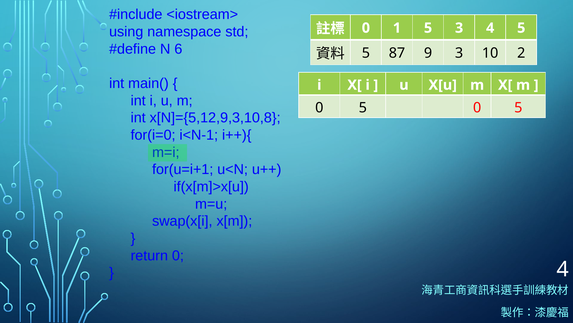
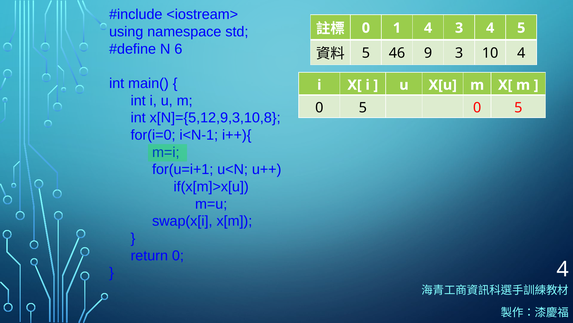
1 5: 5 -> 4
87: 87 -> 46
10 2: 2 -> 4
